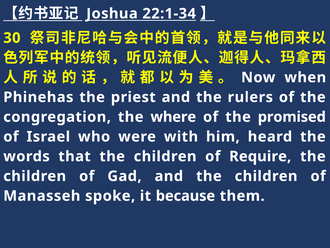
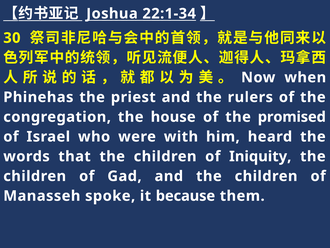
where: where -> house
Require: Require -> Iniquity
